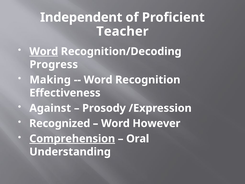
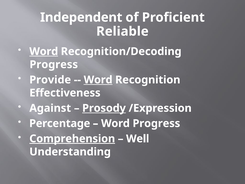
Teacher: Teacher -> Reliable
Making: Making -> Provide
Word at (98, 80) underline: none -> present
Prosody underline: none -> present
Recognized: Recognized -> Percentage
Word However: However -> Progress
Oral: Oral -> Well
